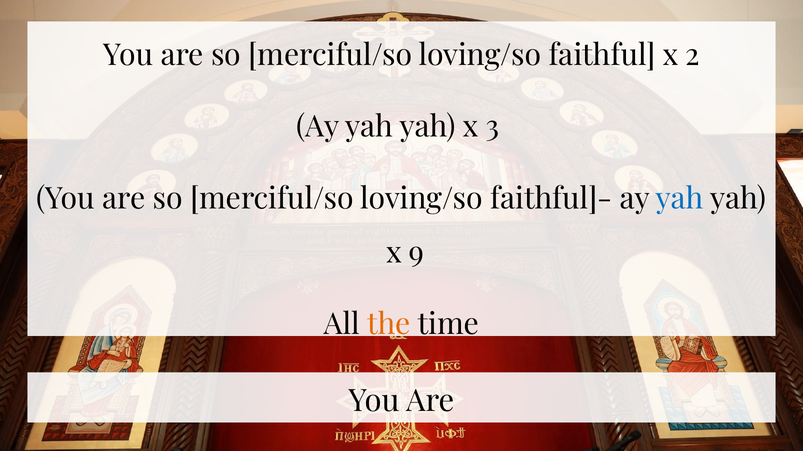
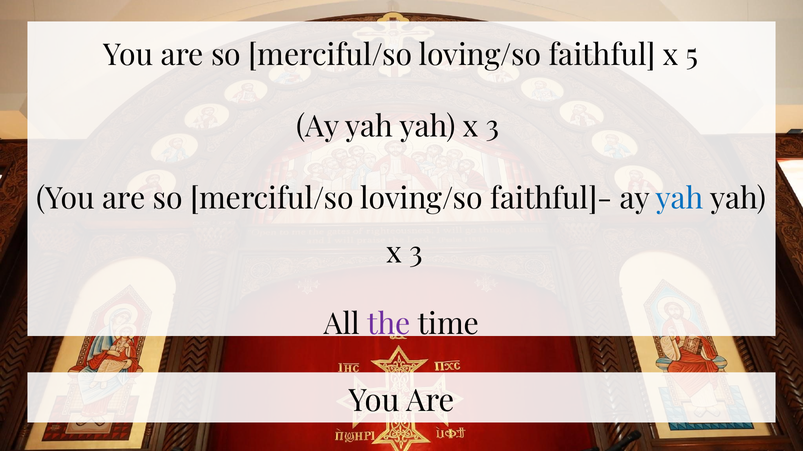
2: 2 -> 5
9 at (417, 253): 9 -> 3
the colour: orange -> purple
